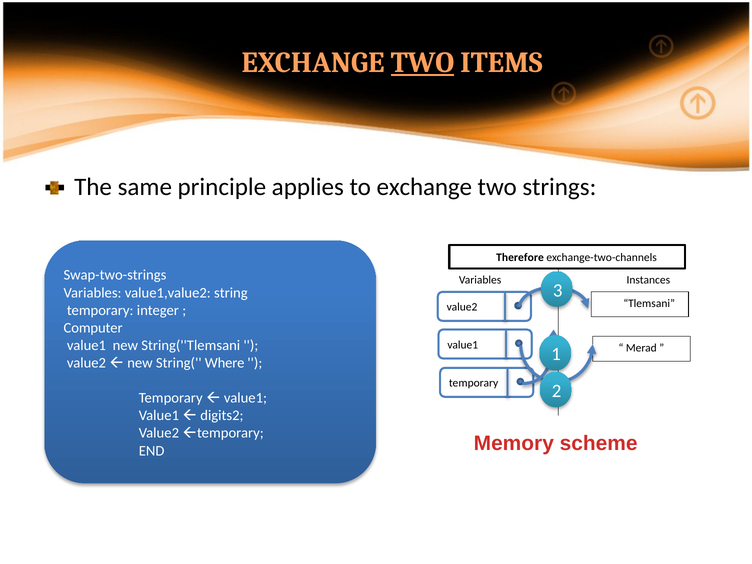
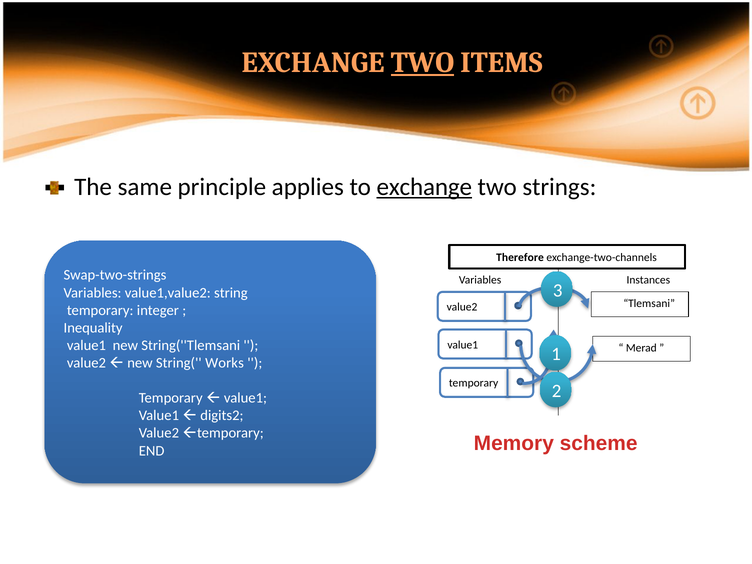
exchange at (424, 187) underline: none -> present
Computer: Computer -> Inequality
Where: Where -> Works
